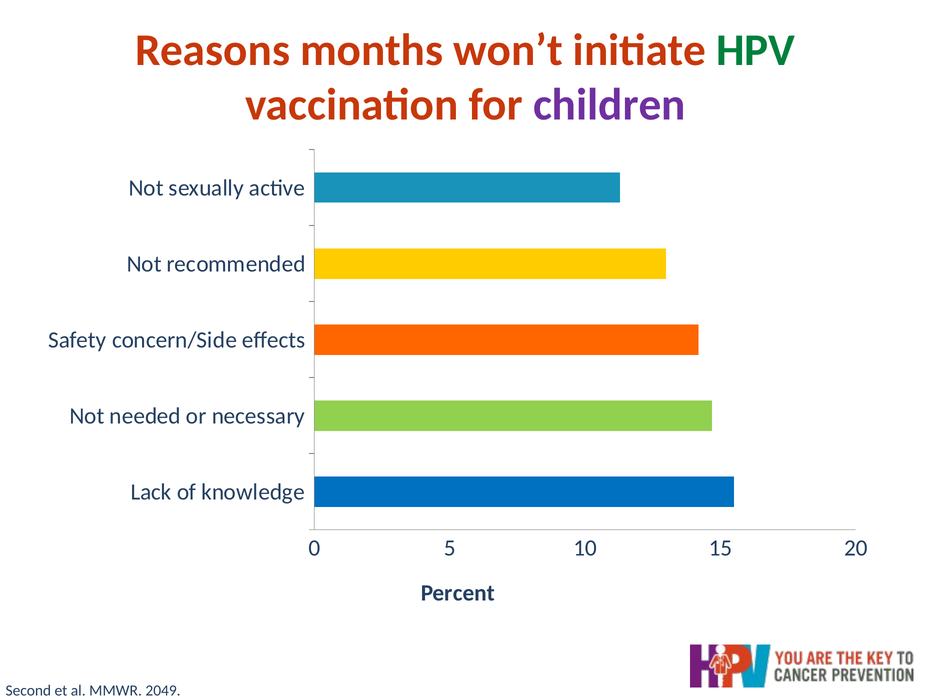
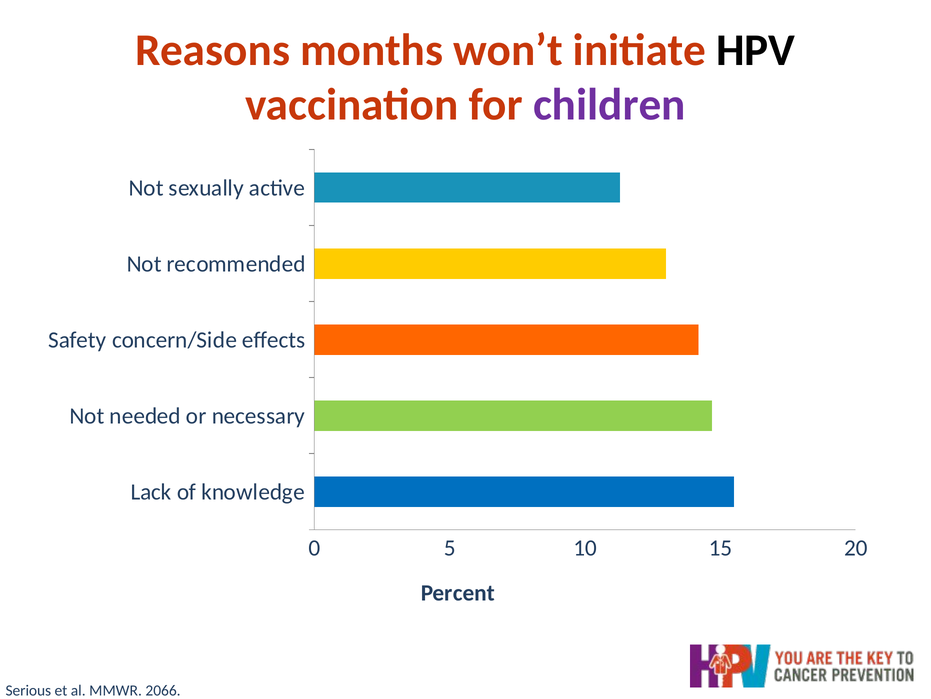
HPV colour: green -> black
Second: Second -> Serious
2049: 2049 -> 2066
